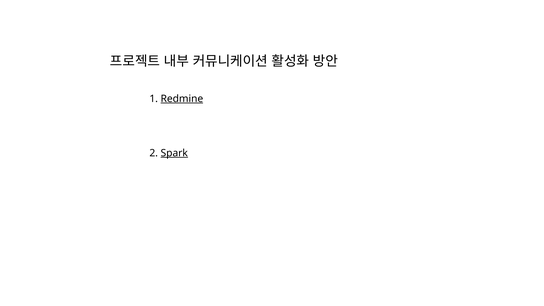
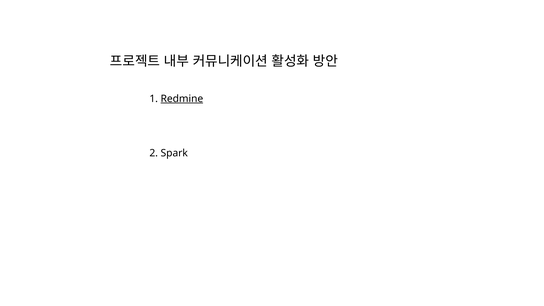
Spark underline: present -> none
